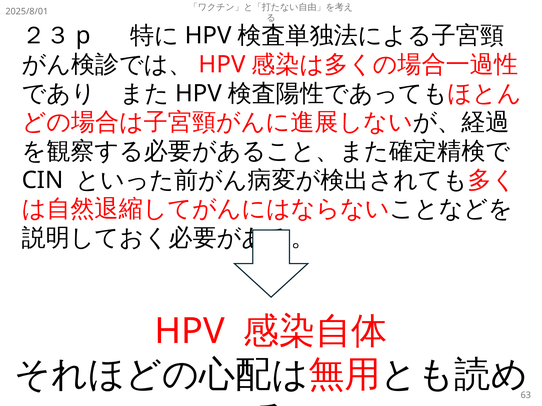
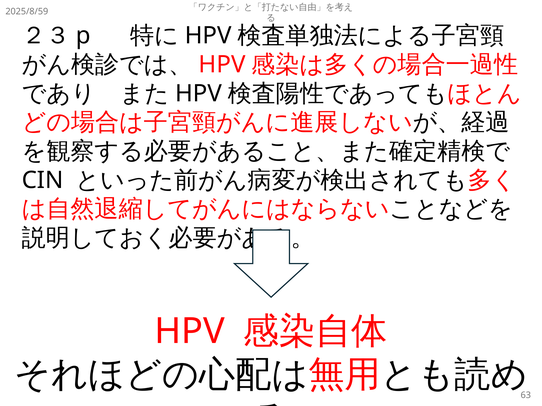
2025/8/01: 2025/8/01 -> 2025/8/59
